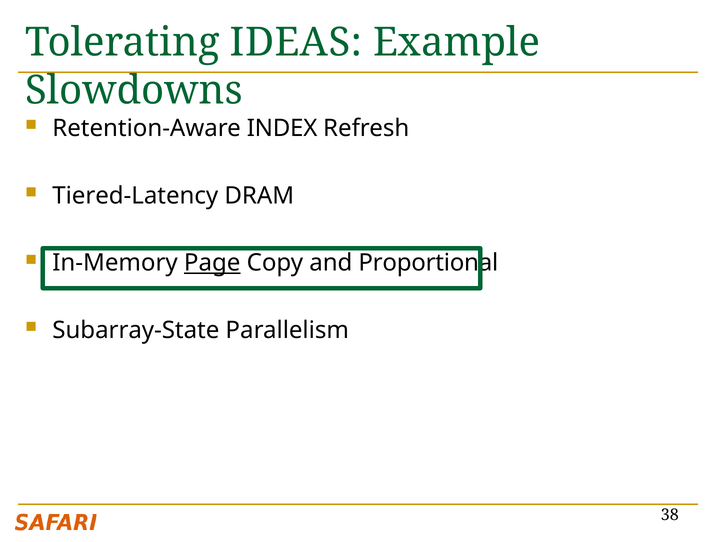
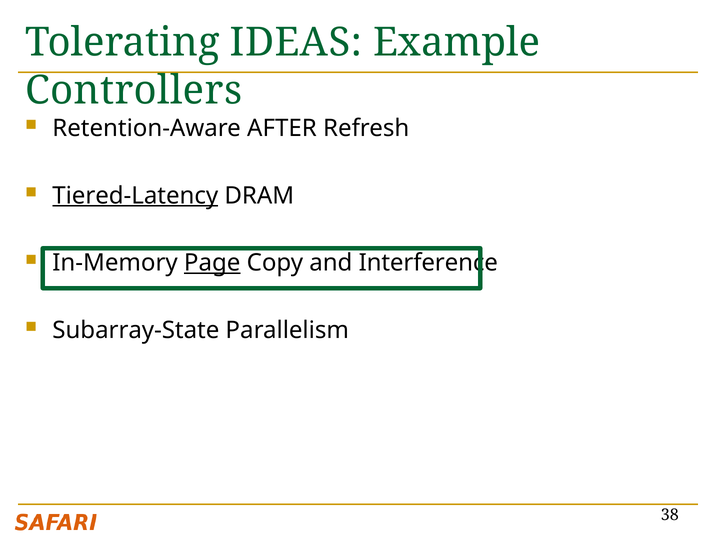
Slowdowns: Slowdowns -> Controllers
INDEX: INDEX -> AFTER
Tiered-Latency underline: none -> present
Proportional: Proportional -> Interference
